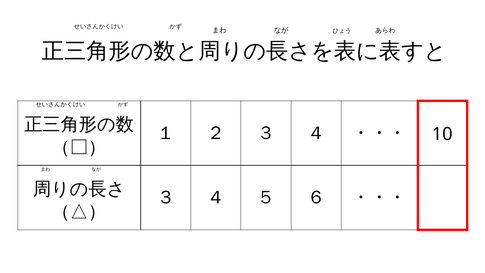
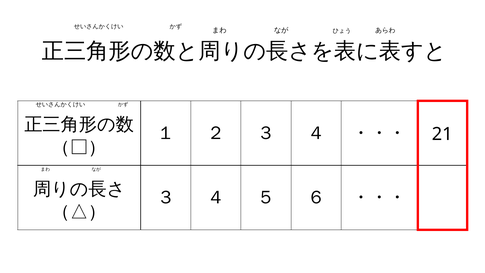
10: 10 -> 21
